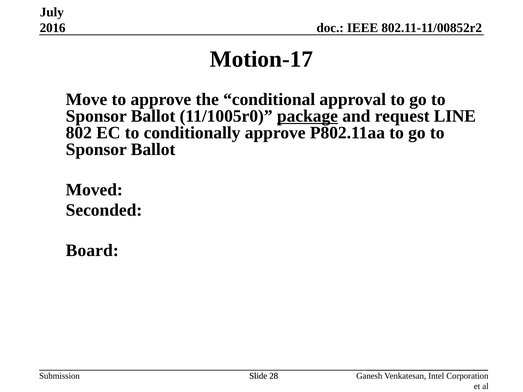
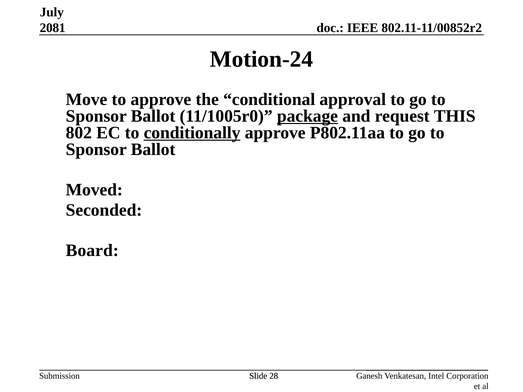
2016: 2016 -> 2081
Motion-17: Motion-17 -> Motion-24
LINE: LINE -> THIS
conditionally underline: none -> present
